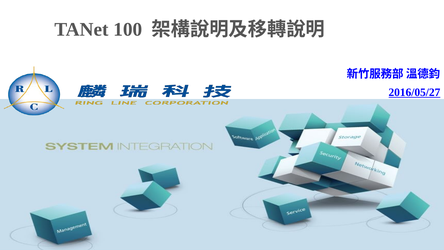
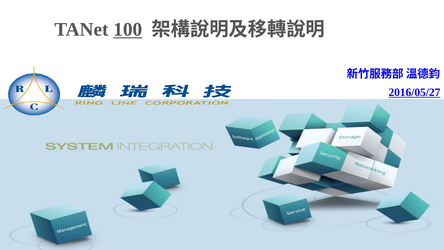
100 underline: none -> present
